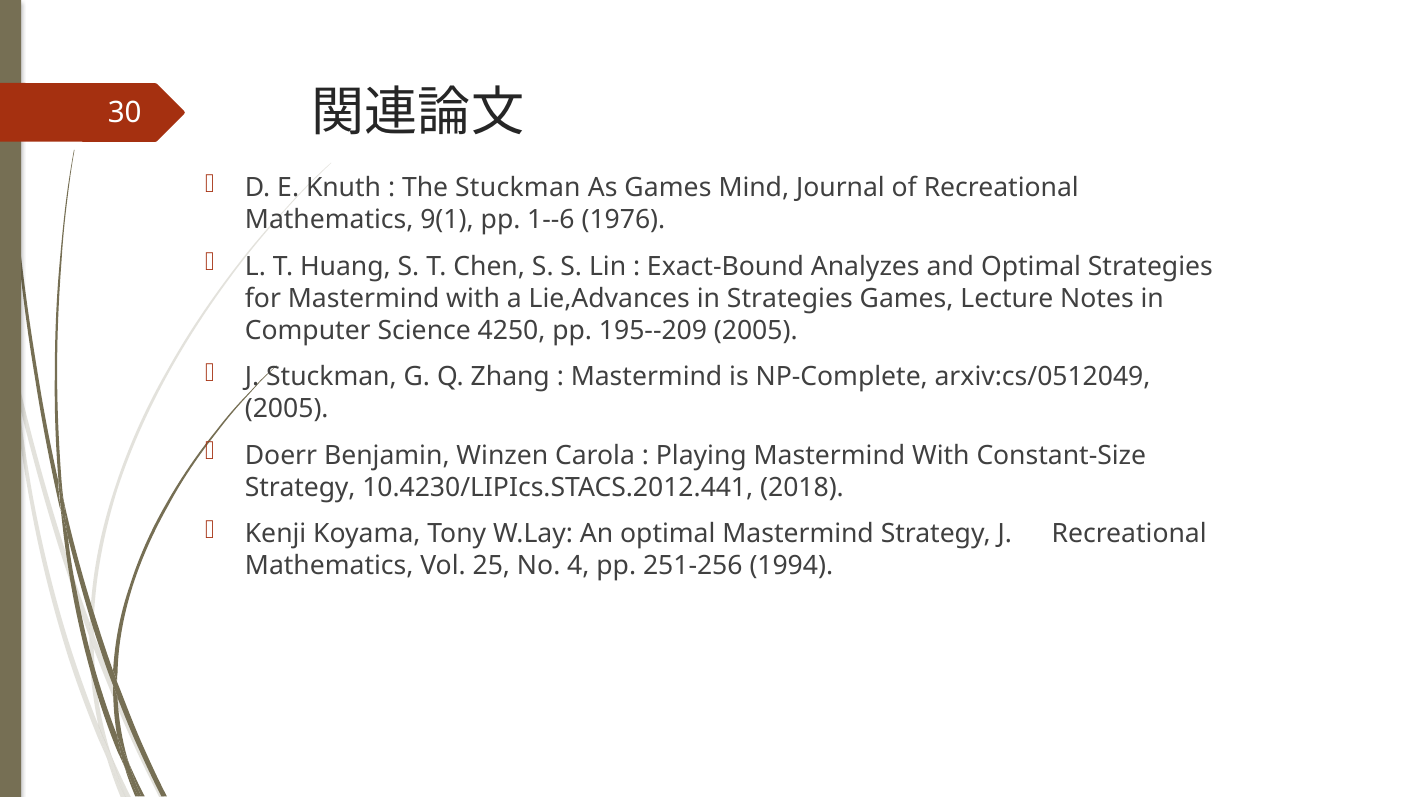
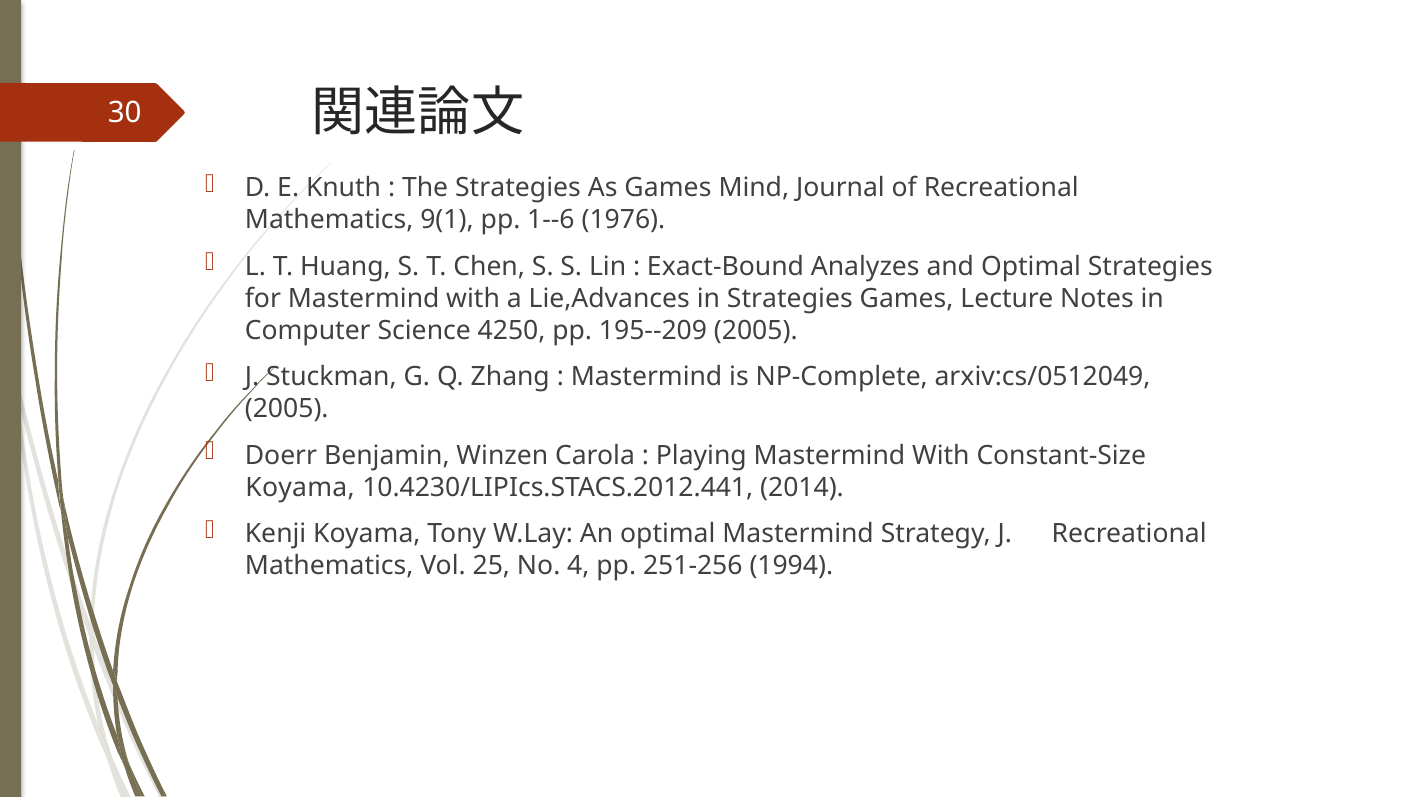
The Stuckman: Stuckman -> Strategies
Strategy at (300, 487): Strategy -> Koyama
2018: 2018 -> 2014
